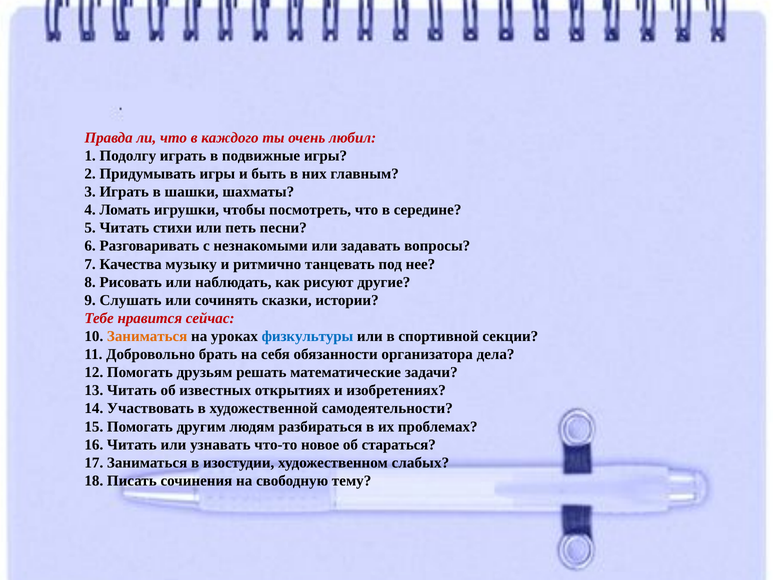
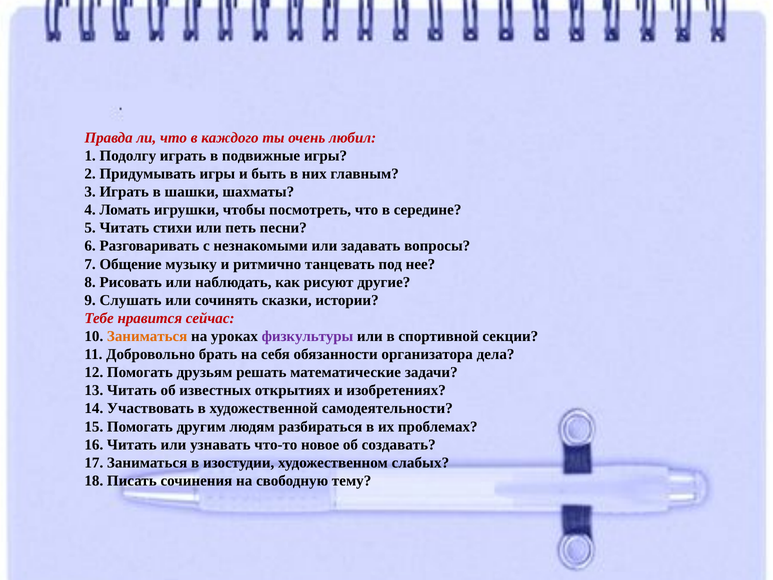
Качества: Качества -> Общение
физкультуры colour: blue -> purple
стараться: стараться -> создавать
